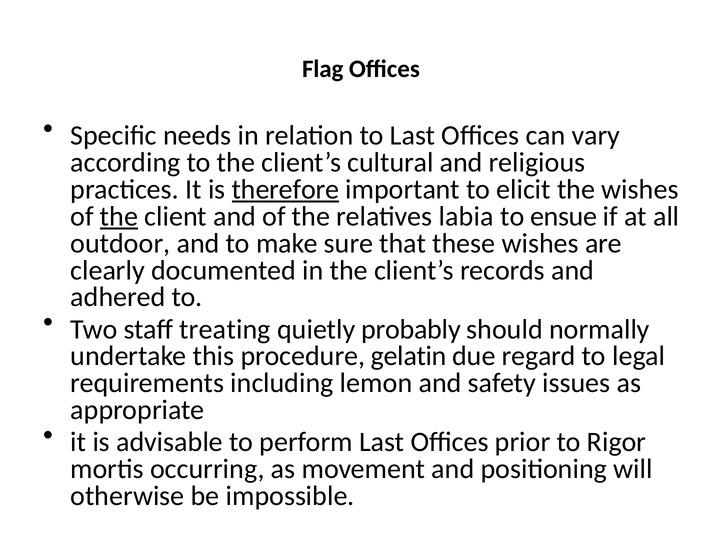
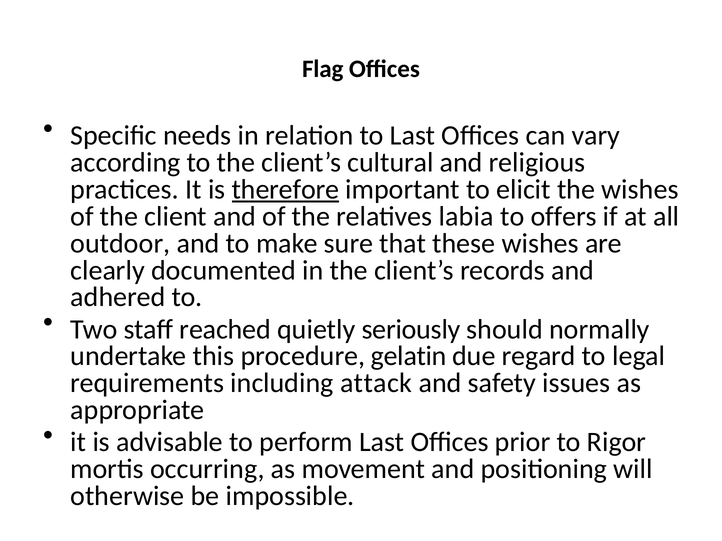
the at (119, 217) underline: present -> none
ensue: ensue -> offers
treating: treating -> reached
probably: probably -> seriously
lemon: lemon -> attack
